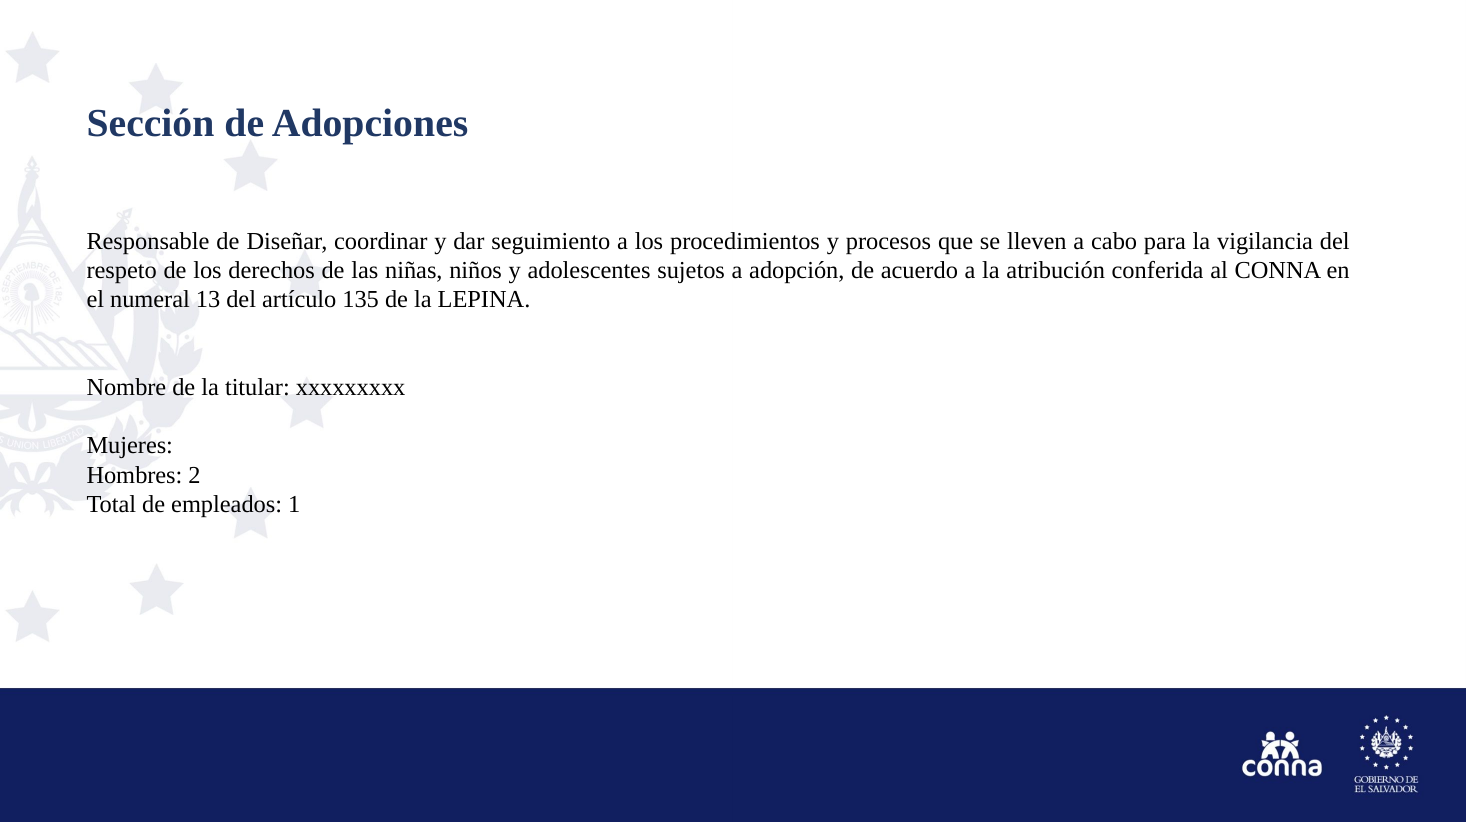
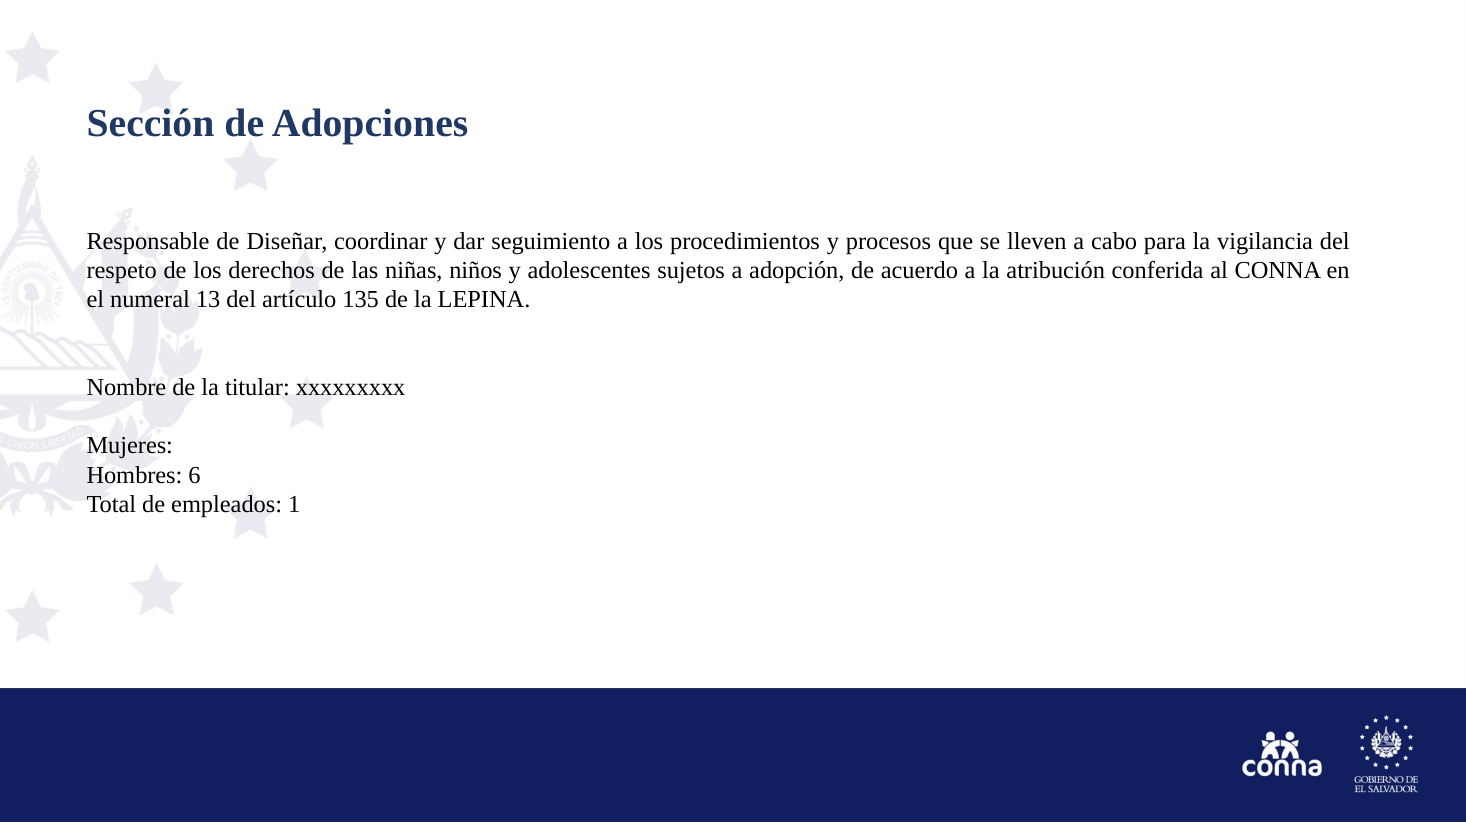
2: 2 -> 6
